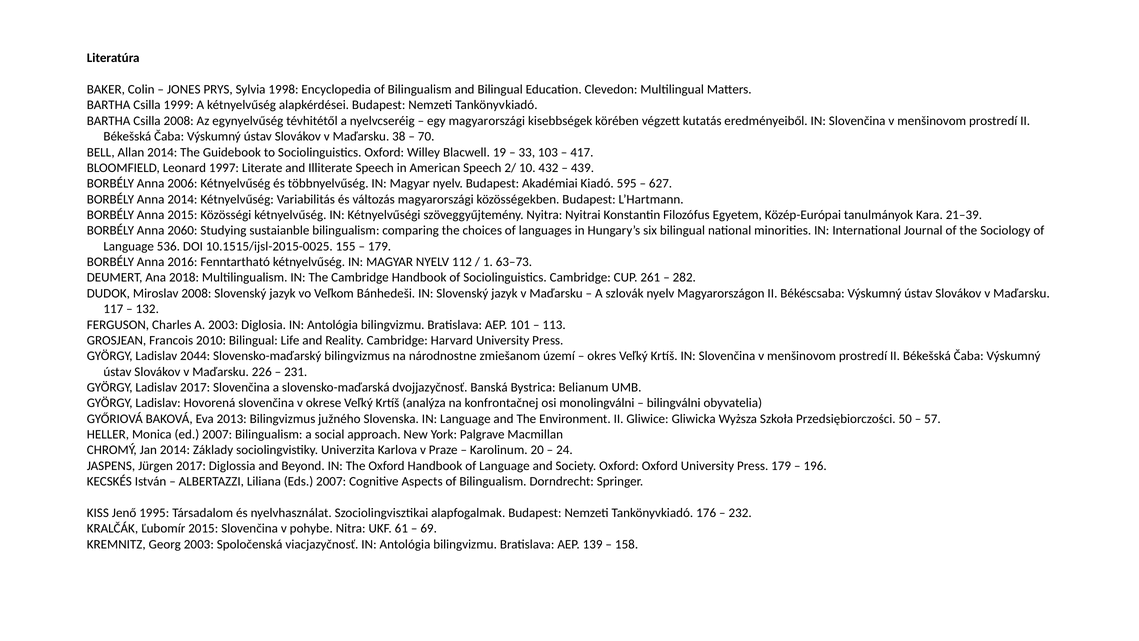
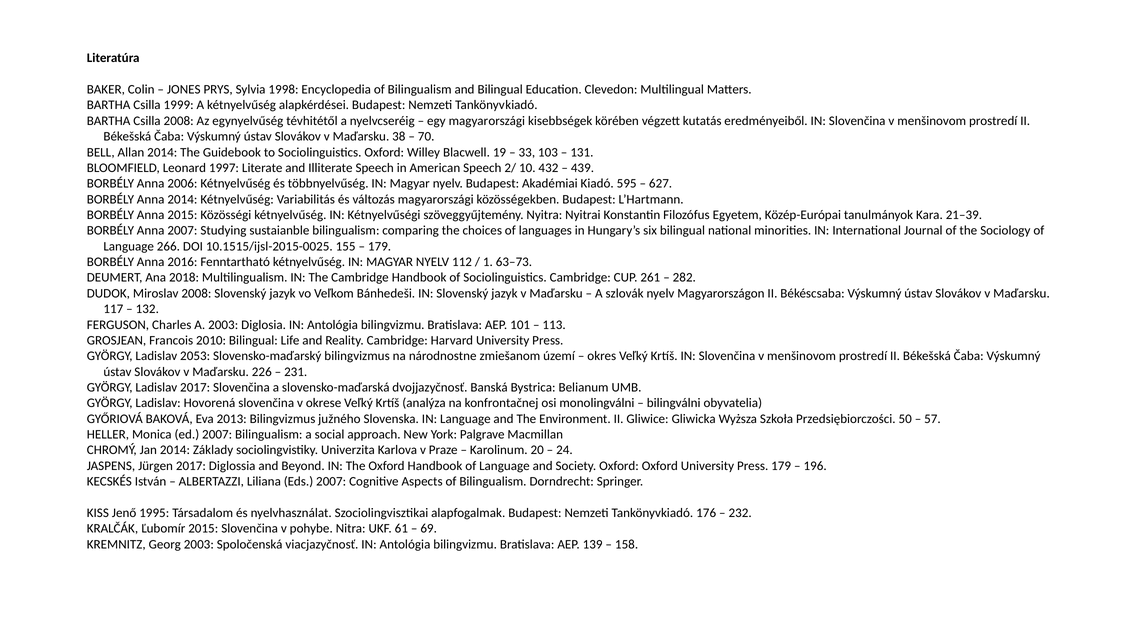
417: 417 -> 131
Anna 2060: 2060 -> 2007
536: 536 -> 266
2044: 2044 -> 2053
